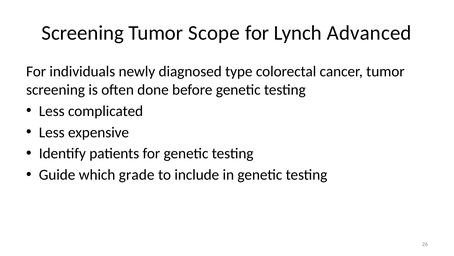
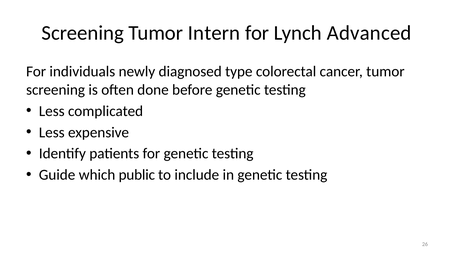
Scope: Scope -> Intern
grade: grade -> public
